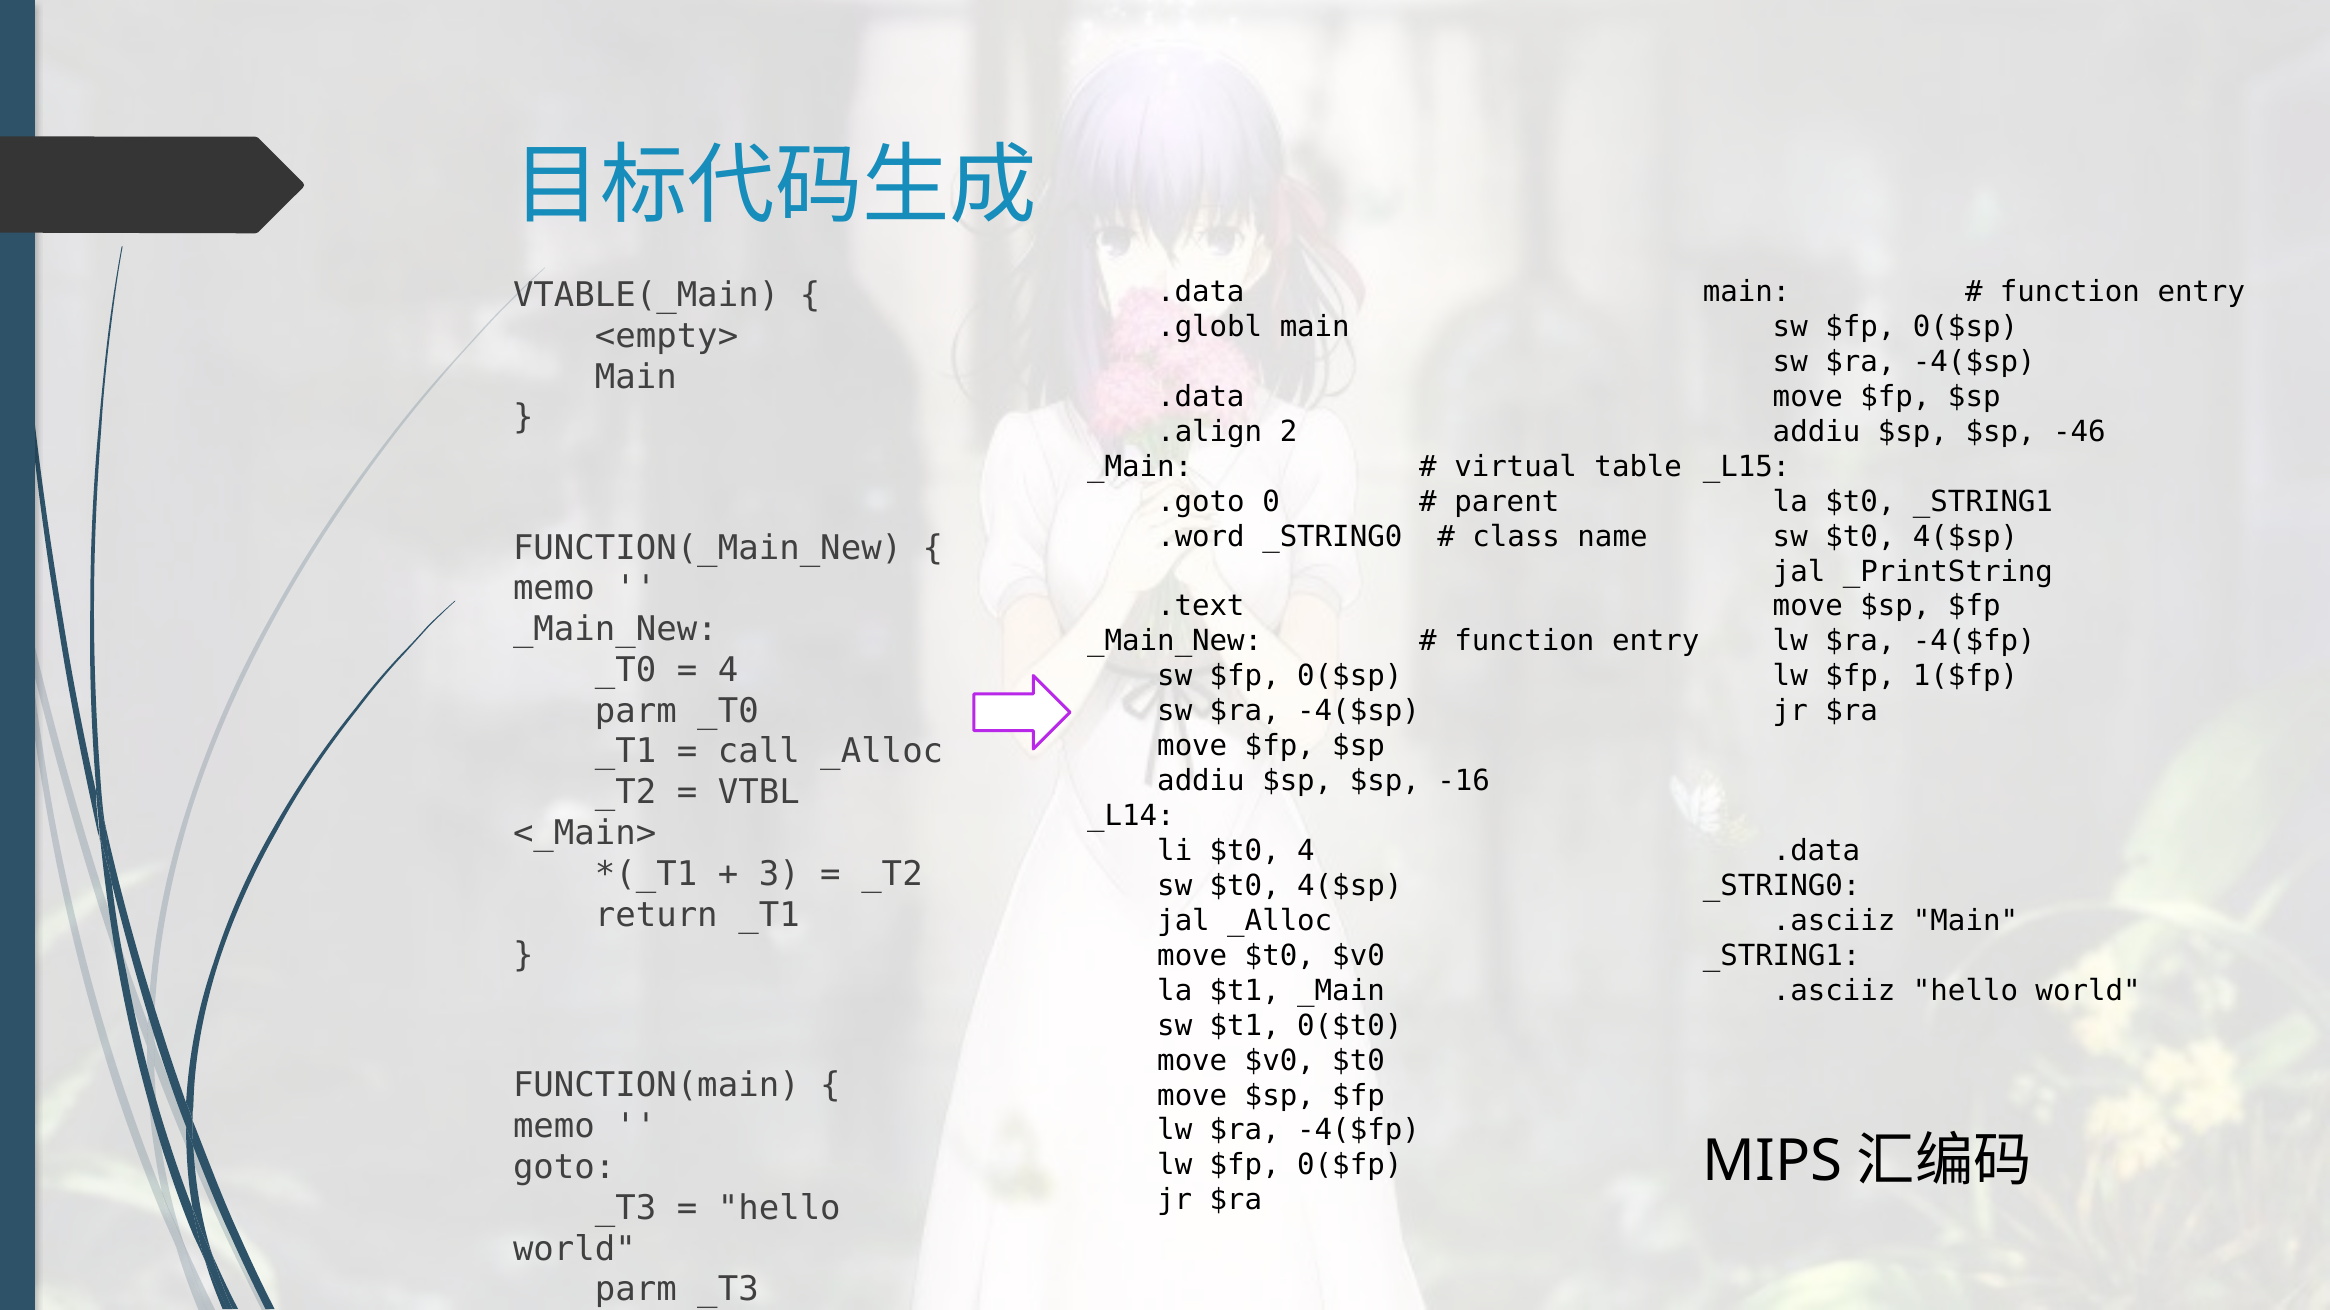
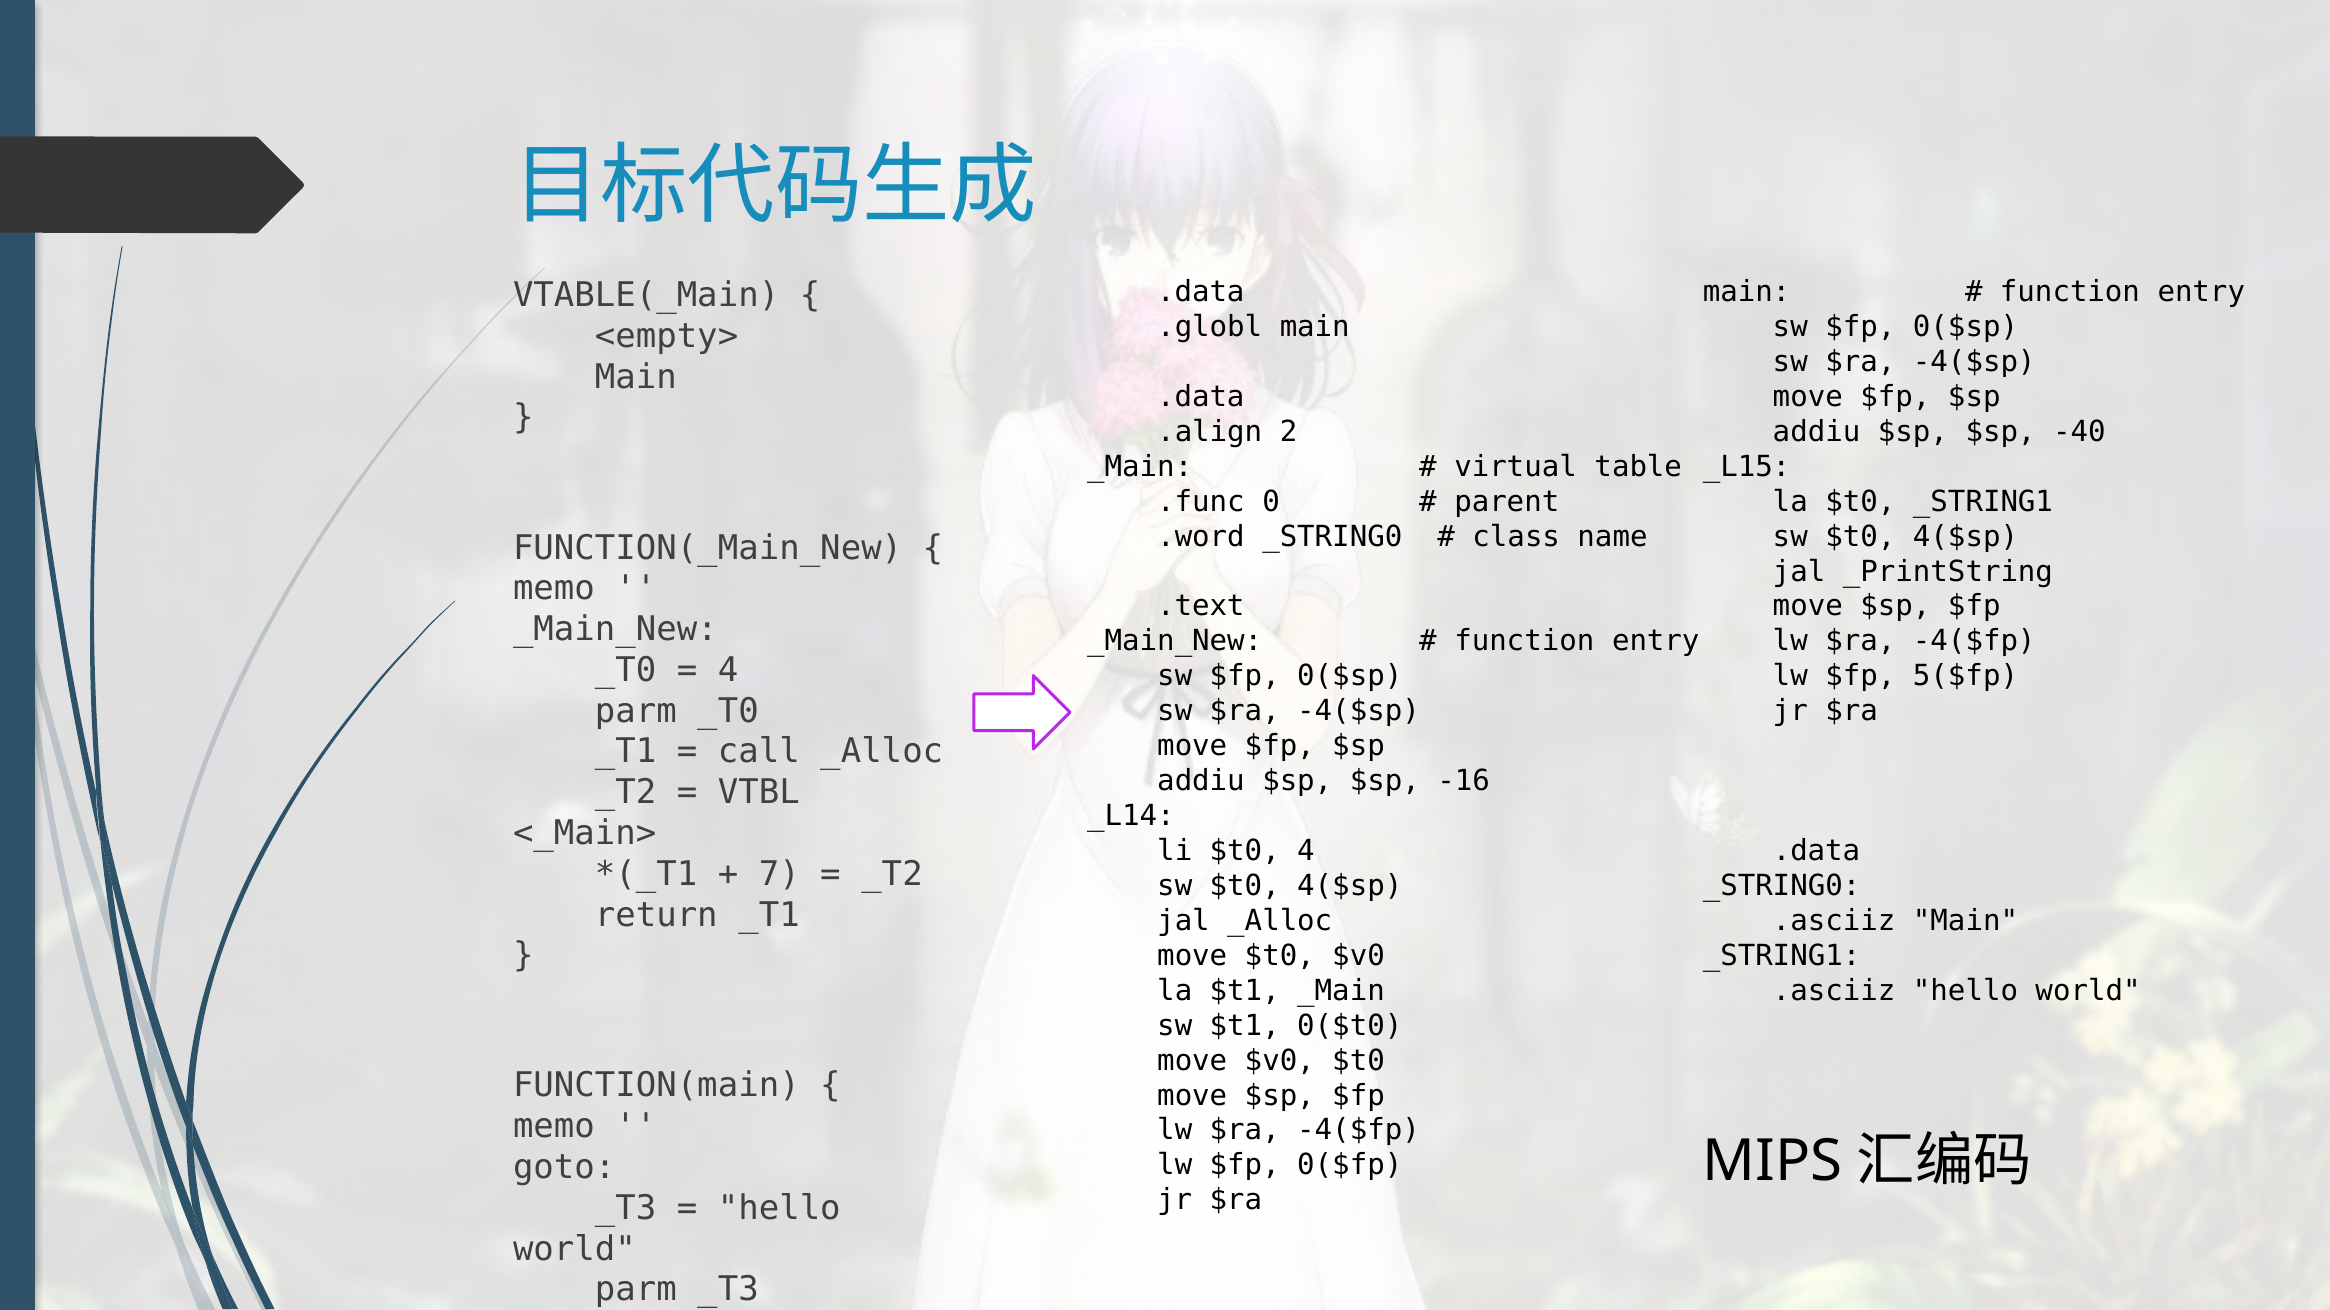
-46: -46 -> -40
.goto: .goto -> .func
1($fp: 1($fp -> 5($fp
3: 3 -> 7
